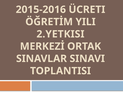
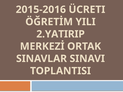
2.YETKISI: 2.YETKISI -> 2.YATIRIP
